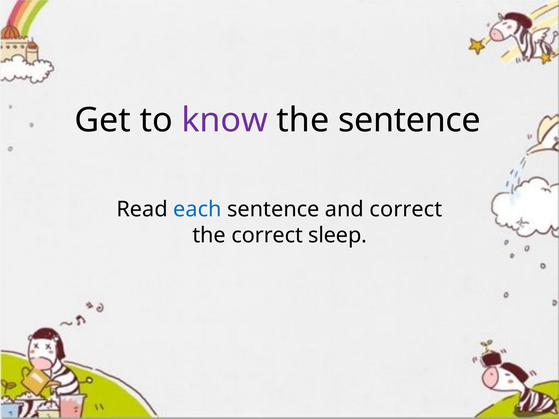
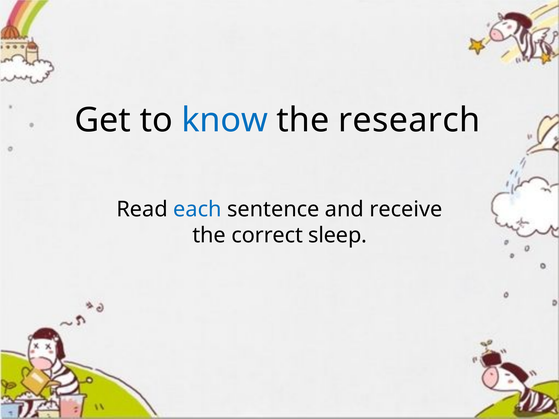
know colour: purple -> blue
the sentence: sentence -> research
and correct: correct -> receive
